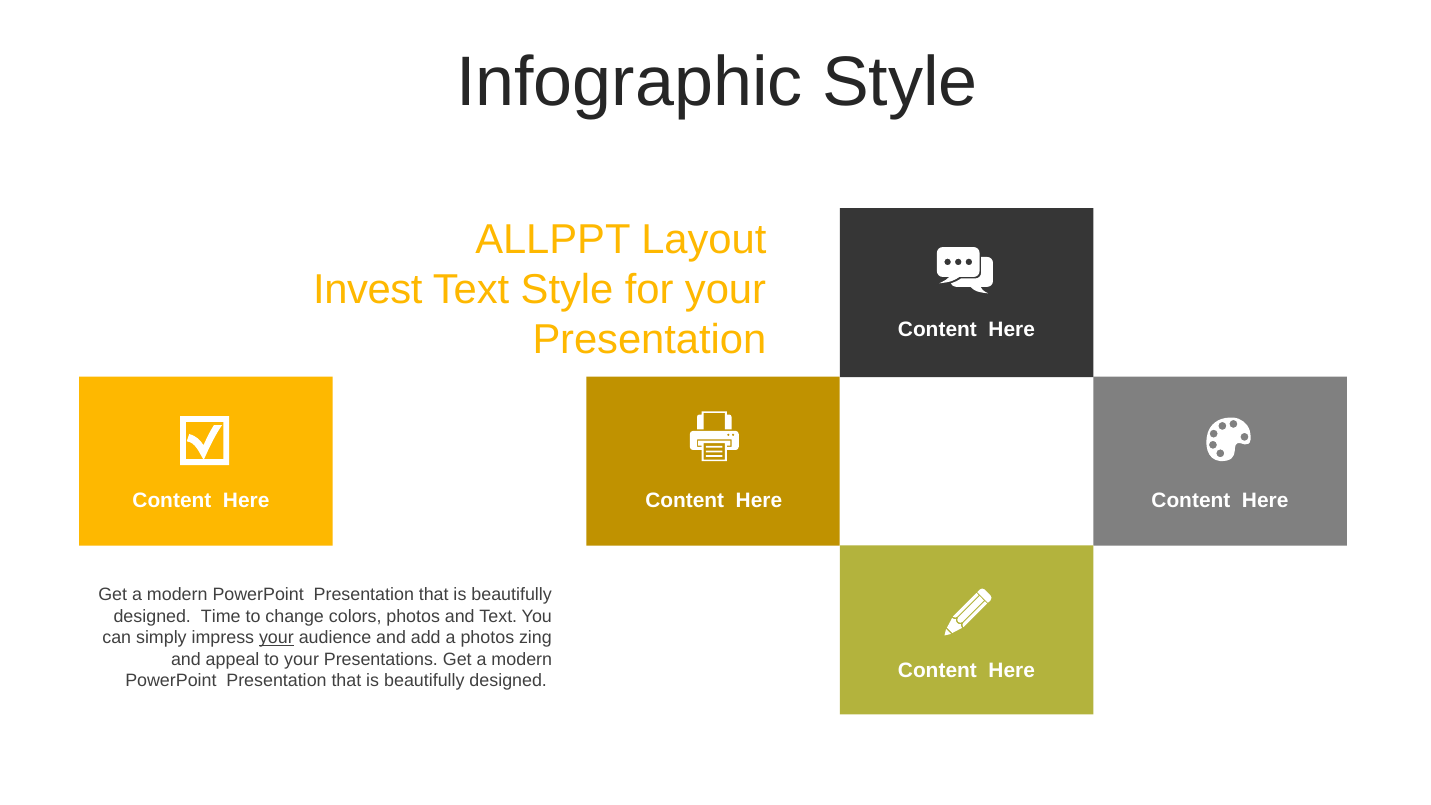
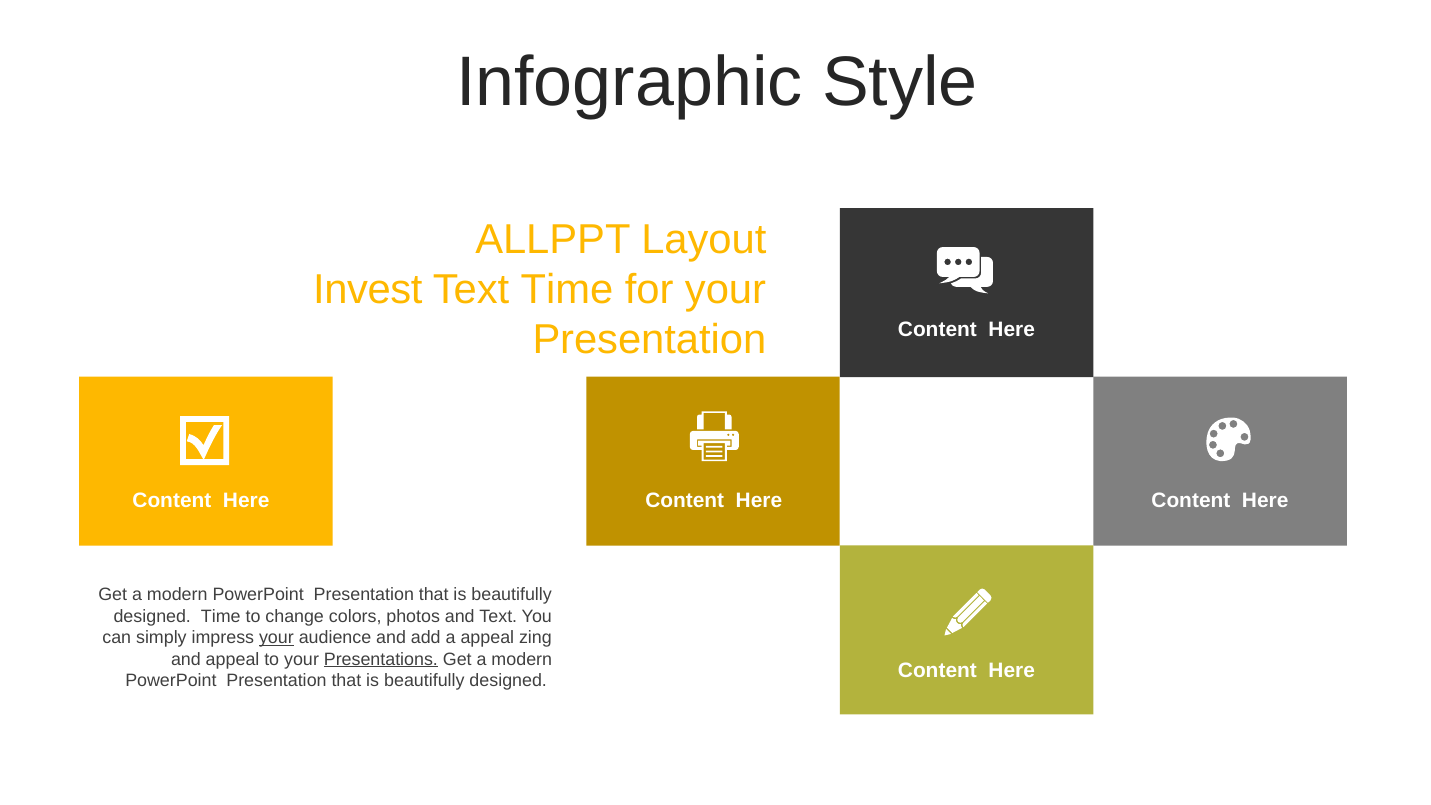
Text Style: Style -> Time
a photos: photos -> appeal
Presentations underline: none -> present
